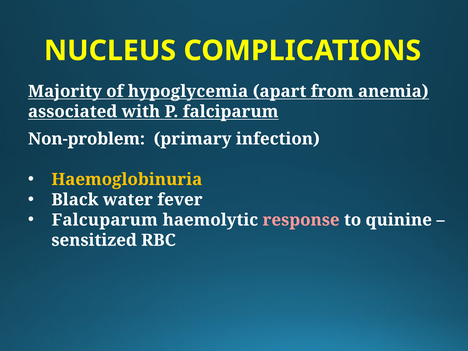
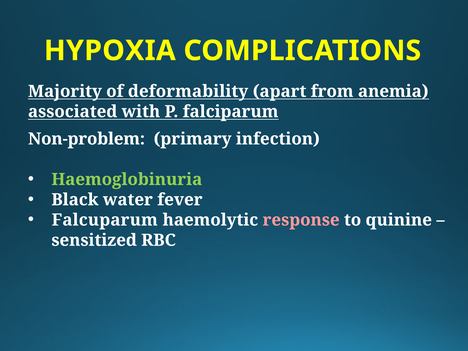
NUCLEUS: NUCLEUS -> HYPOXIA
hypoglycemia: hypoglycemia -> deformability
Haemoglobinuria colour: yellow -> light green
